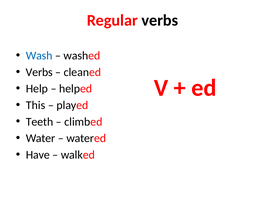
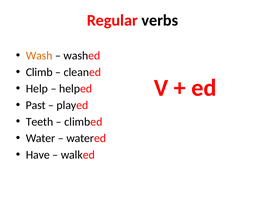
Wash colour: blue -> orange
Verbs at (39, 72): Verbs -> Climb
This: This -> Past
